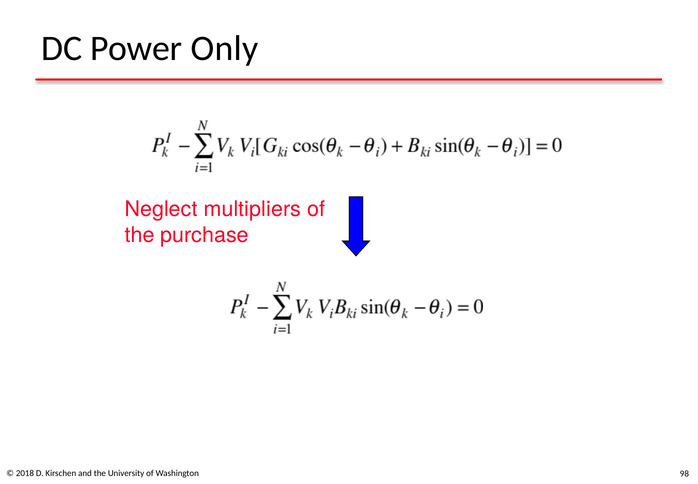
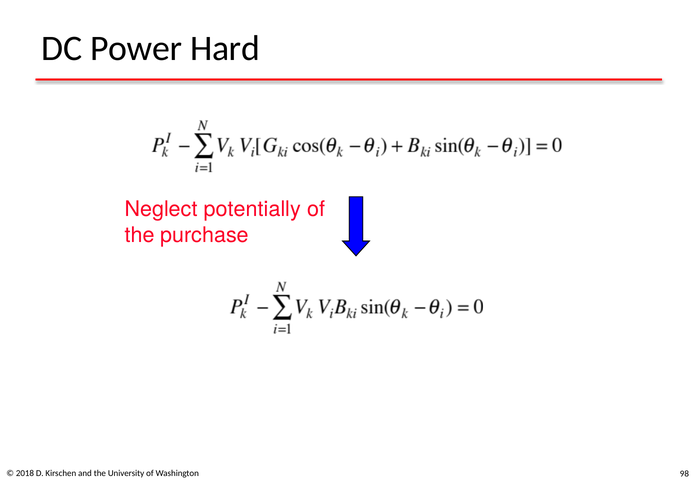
Only: Only -> Hard
multipliers: multipliers -> potentially
